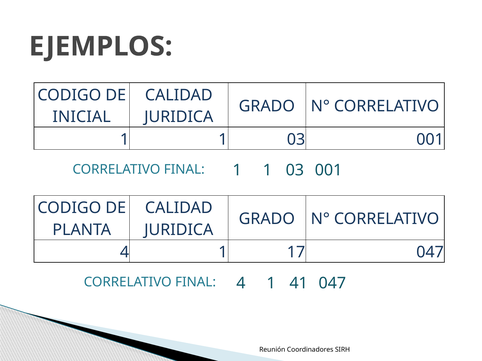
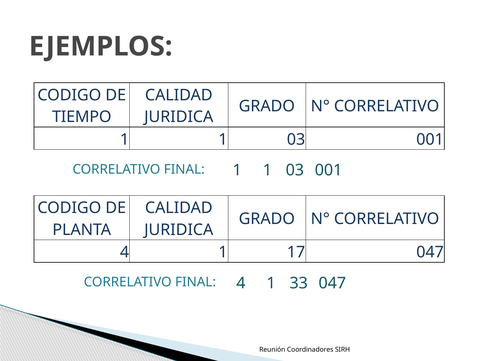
INICIAL: INICIAL -> TIEMPO
41: 41 -> 33
